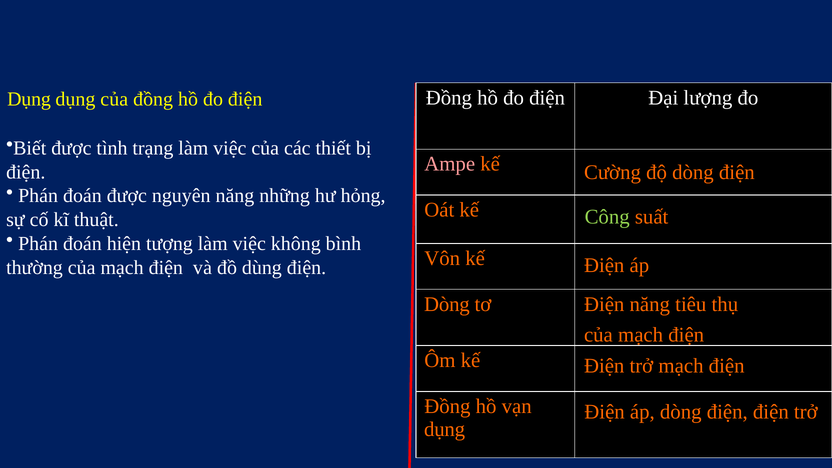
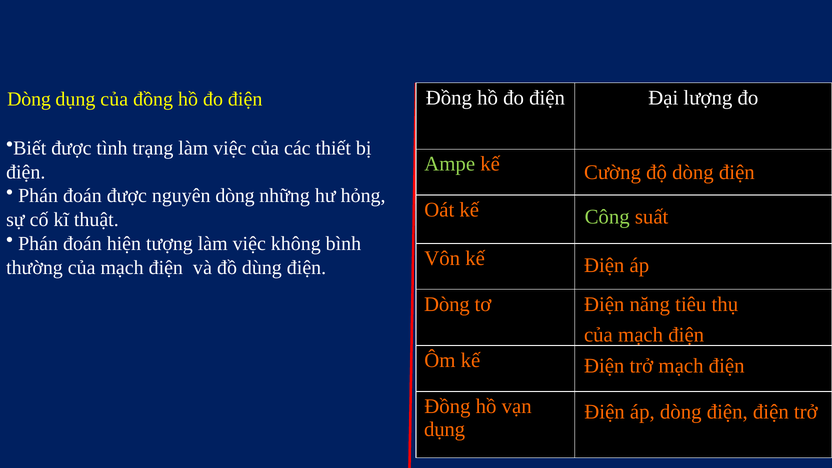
Dụng at (29, 99): Dụng -> Dòng
Ampe colour: pink -> light green
nguyên năng: năng -> dòng
